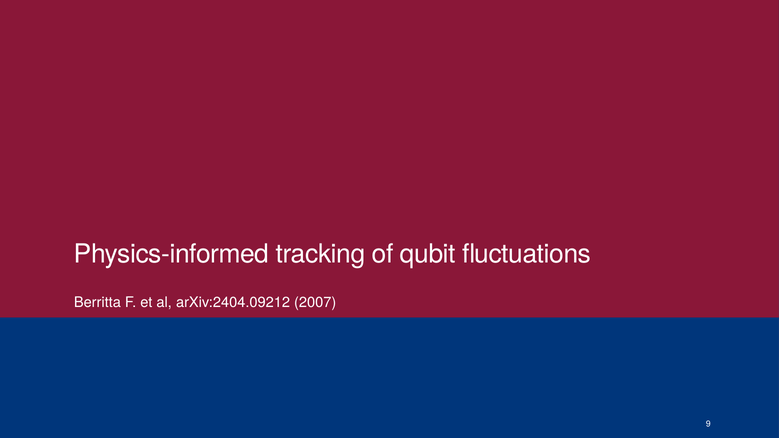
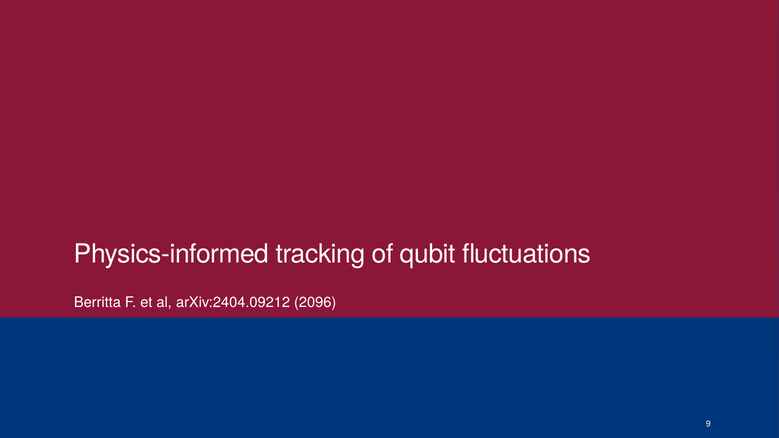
2007: 2007 -> 2096
